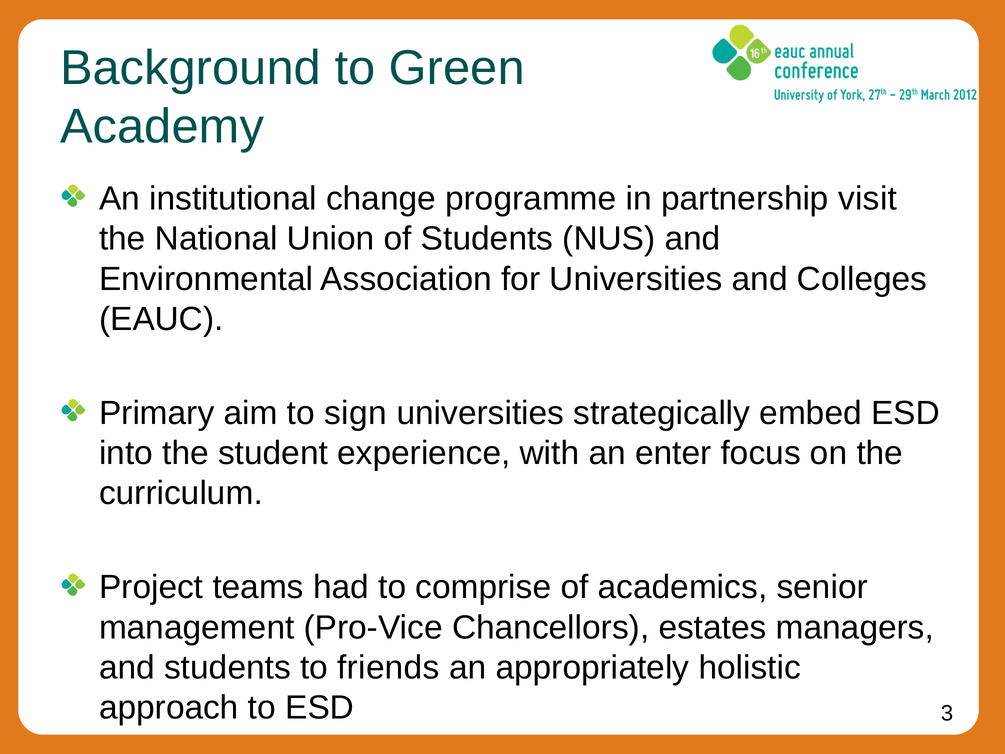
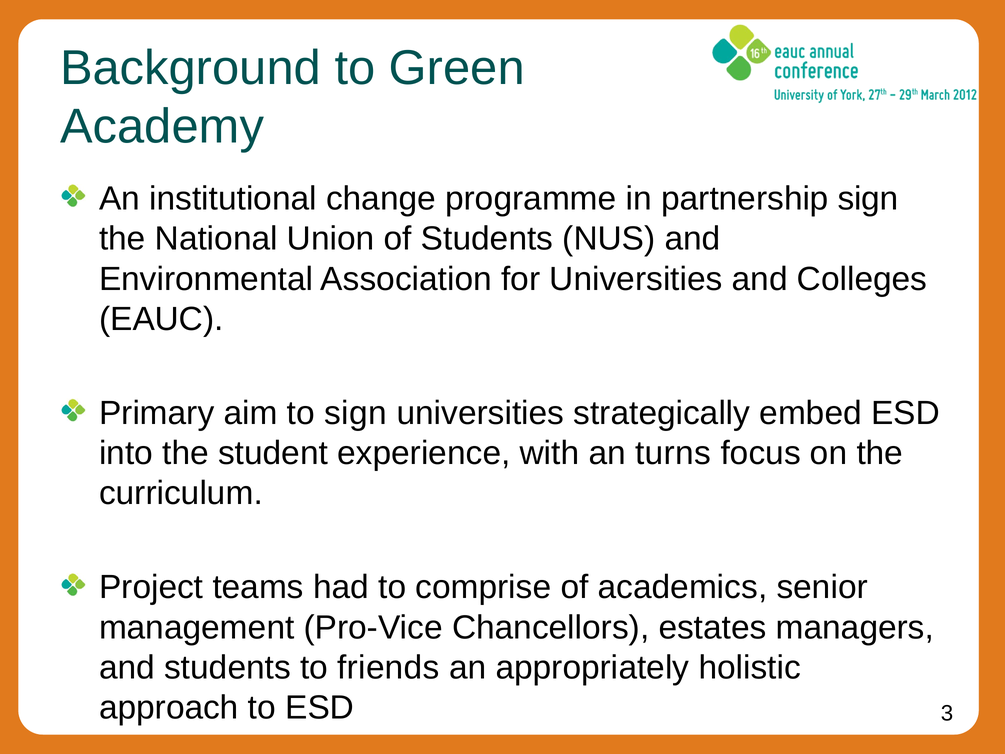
partnership visit: visit -> sign
enter: enter -> turns
